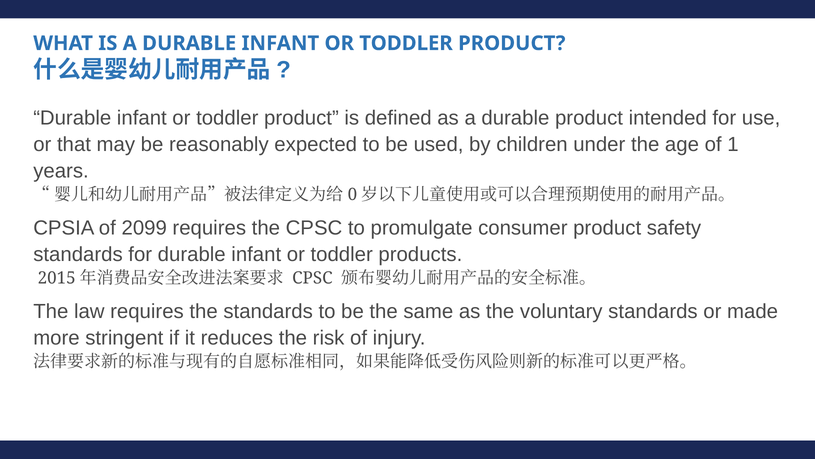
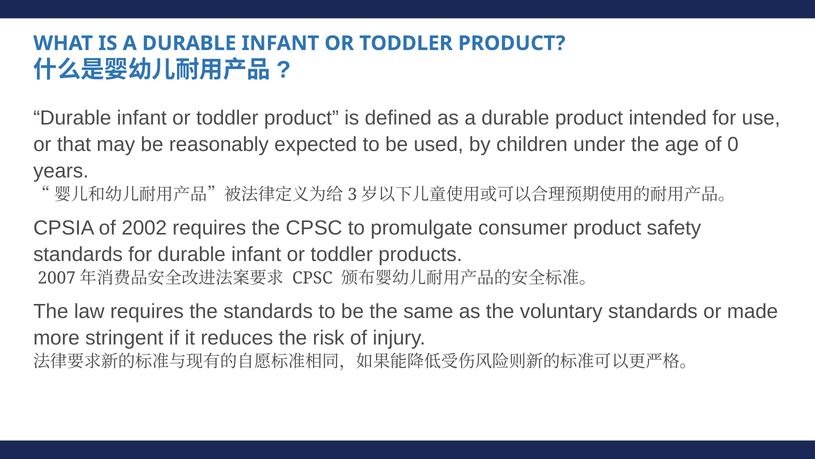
1: 1 -> 0
0: 0 -> 3
2099: 2099 -> 2002
2015: 2015 -> 2007
